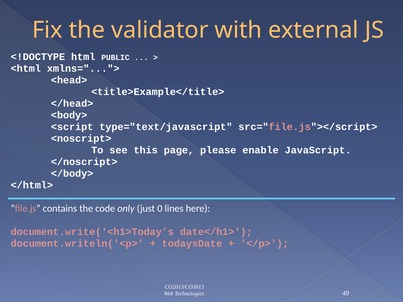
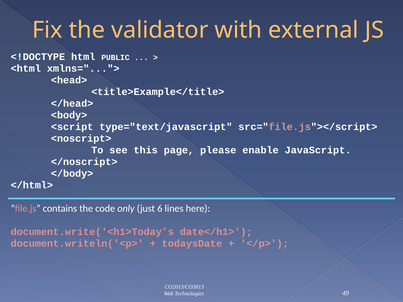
0: 0 -> 6
